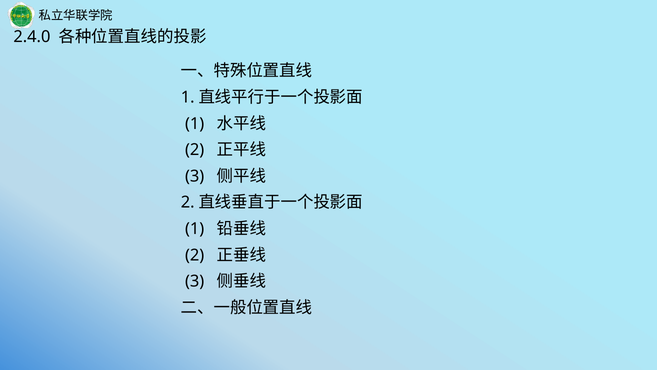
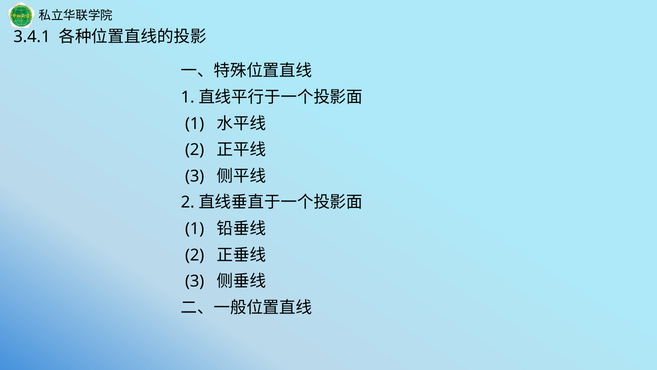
2.4.0: 2.4.0 -> 3.4.1
